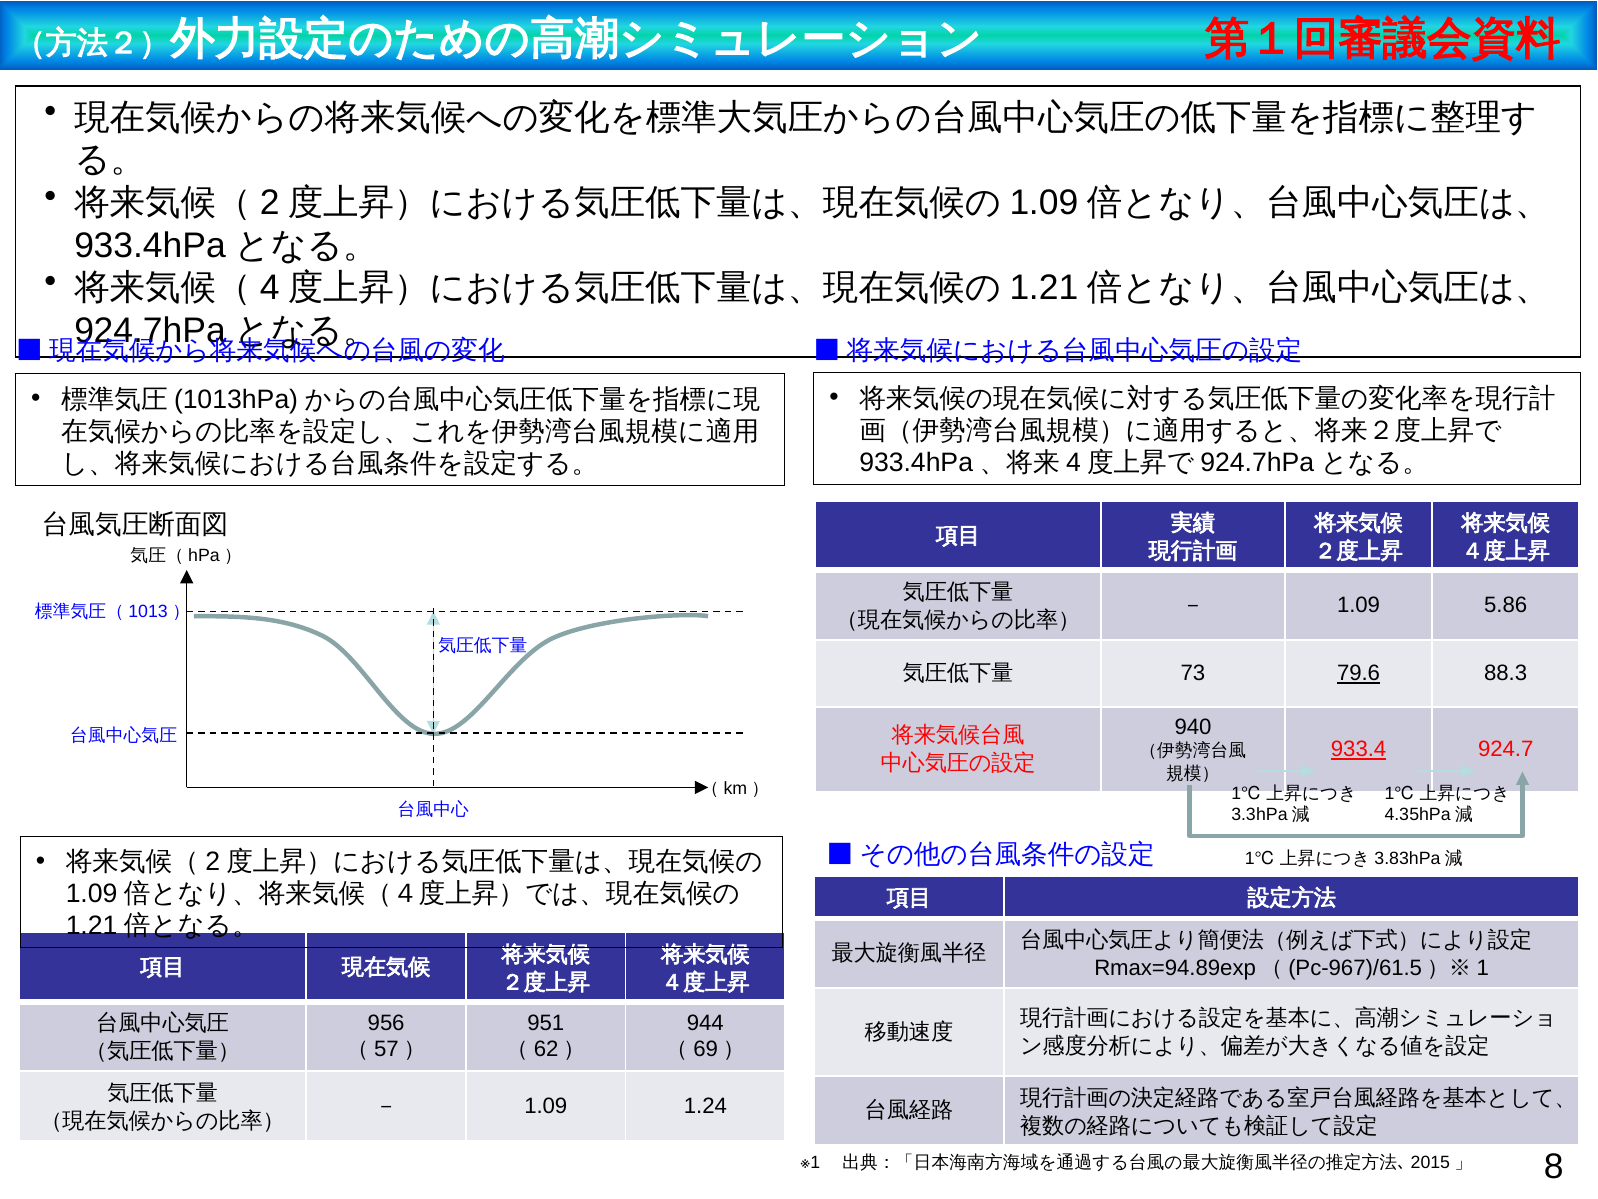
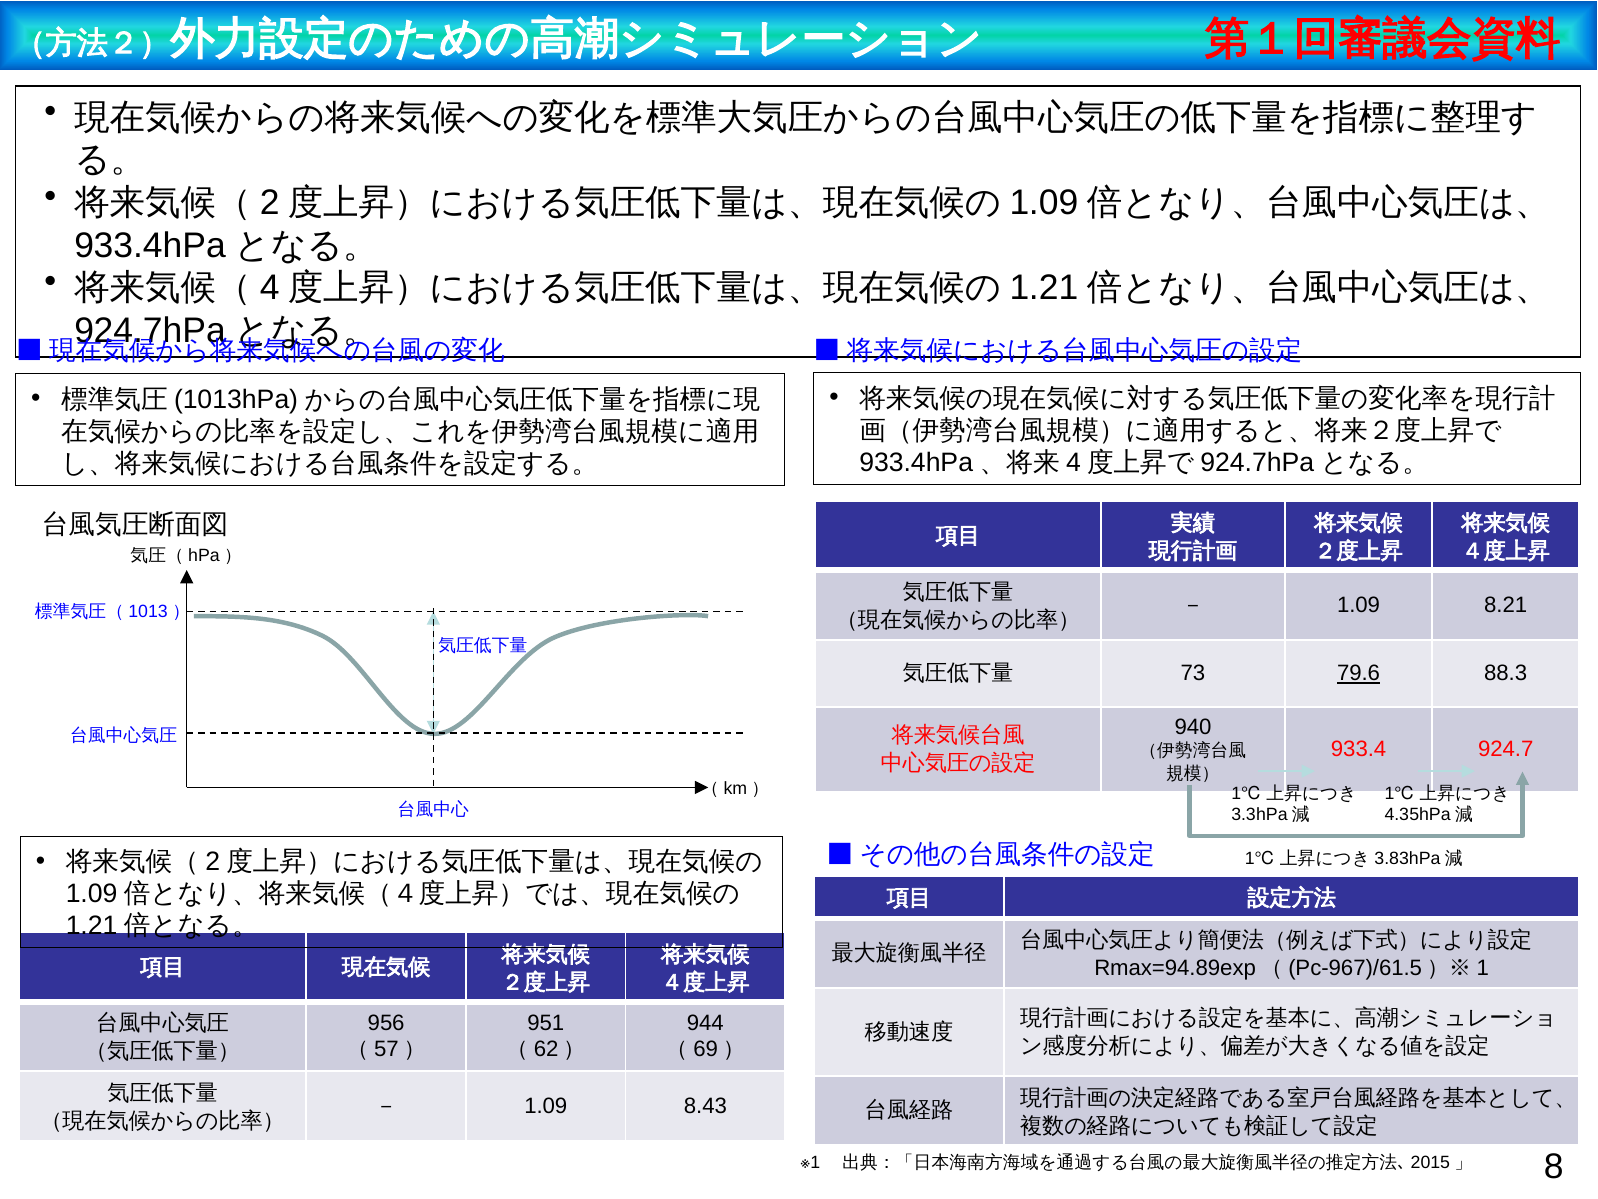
5.86: 5.86 -> 8.21
933.4 underline: present -> none
1.24: 1.24 -> 8.43
